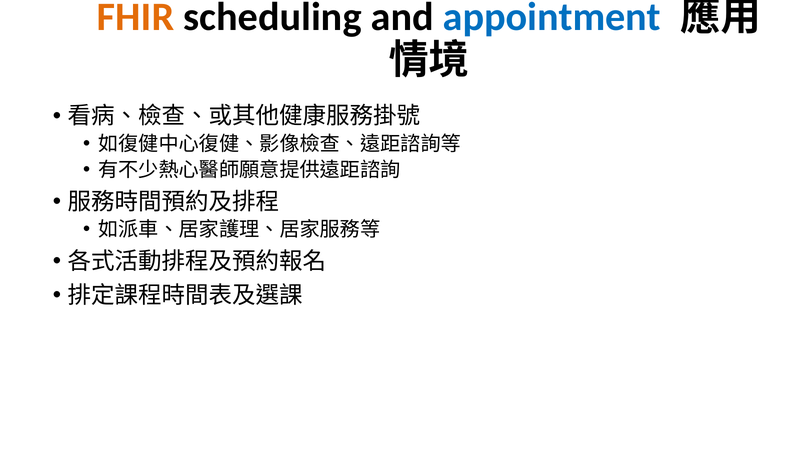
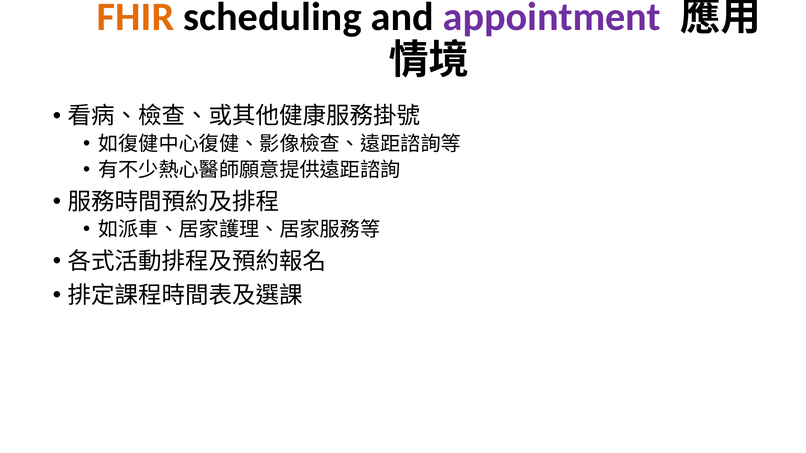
appointment colour: blue -> purple
